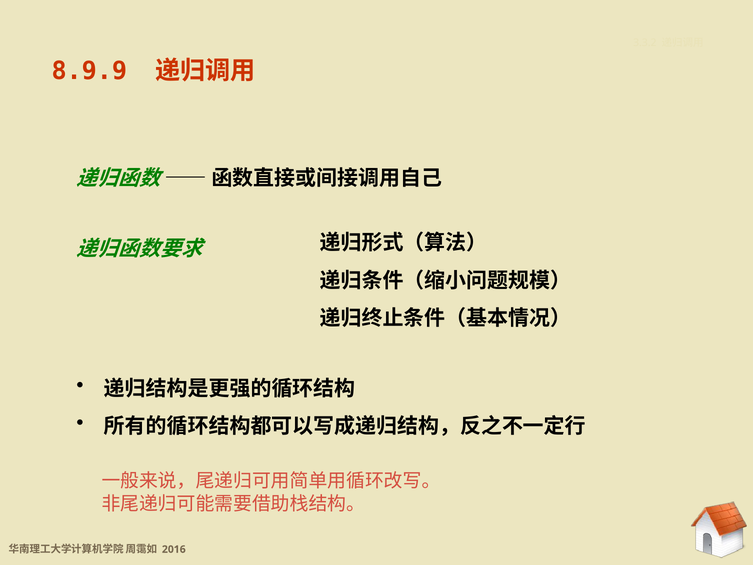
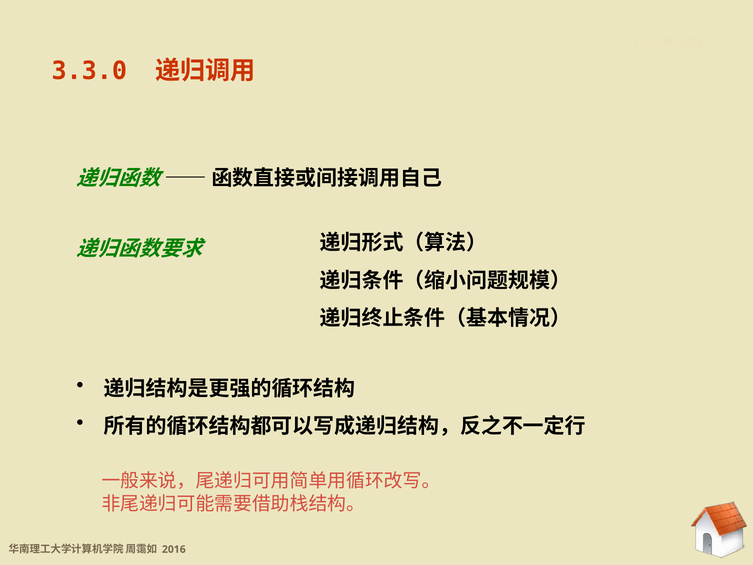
8.9.9: 8.9.9 -> 3.3.0
